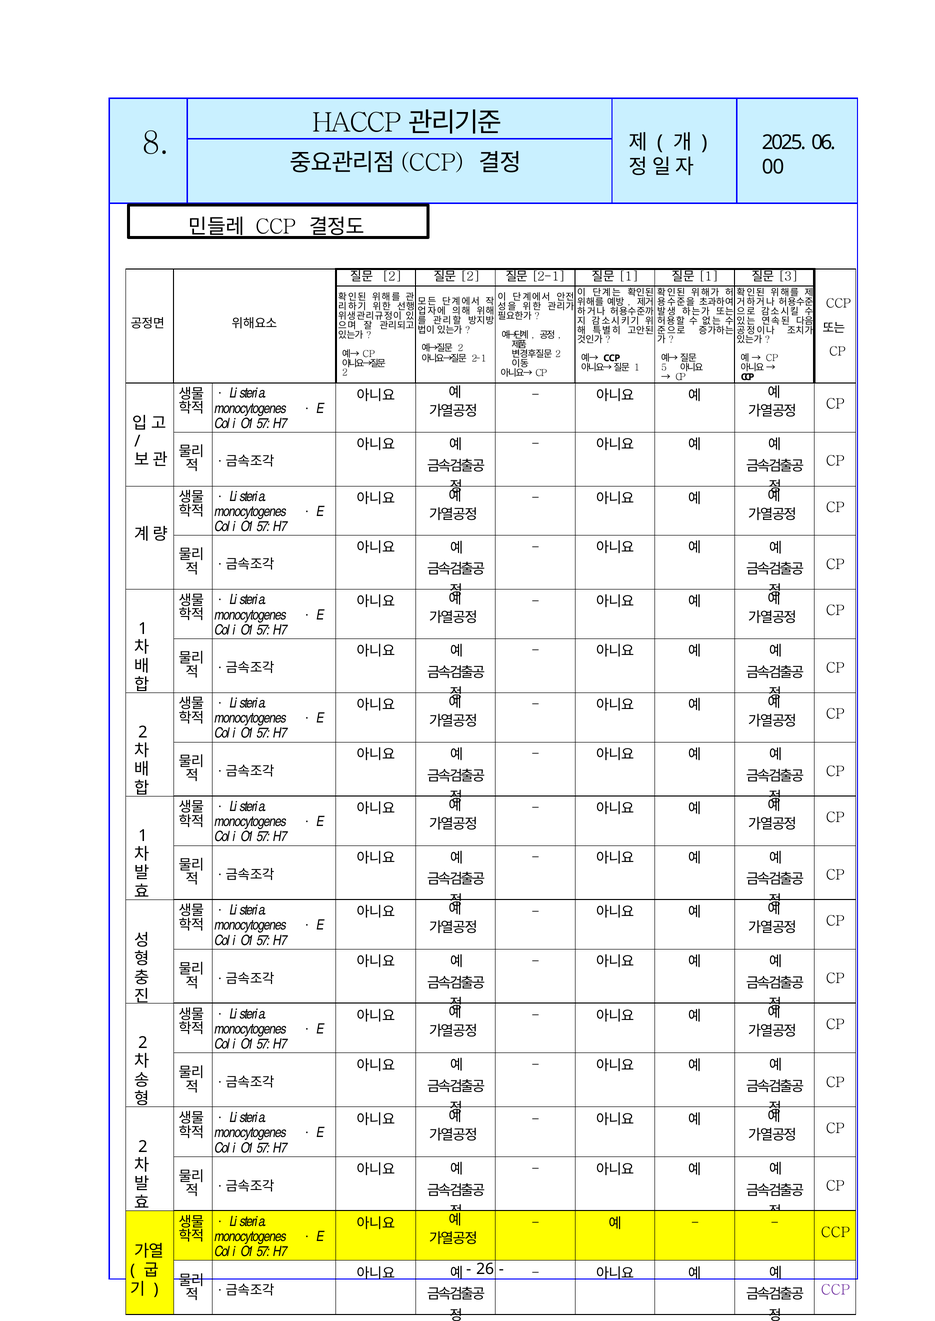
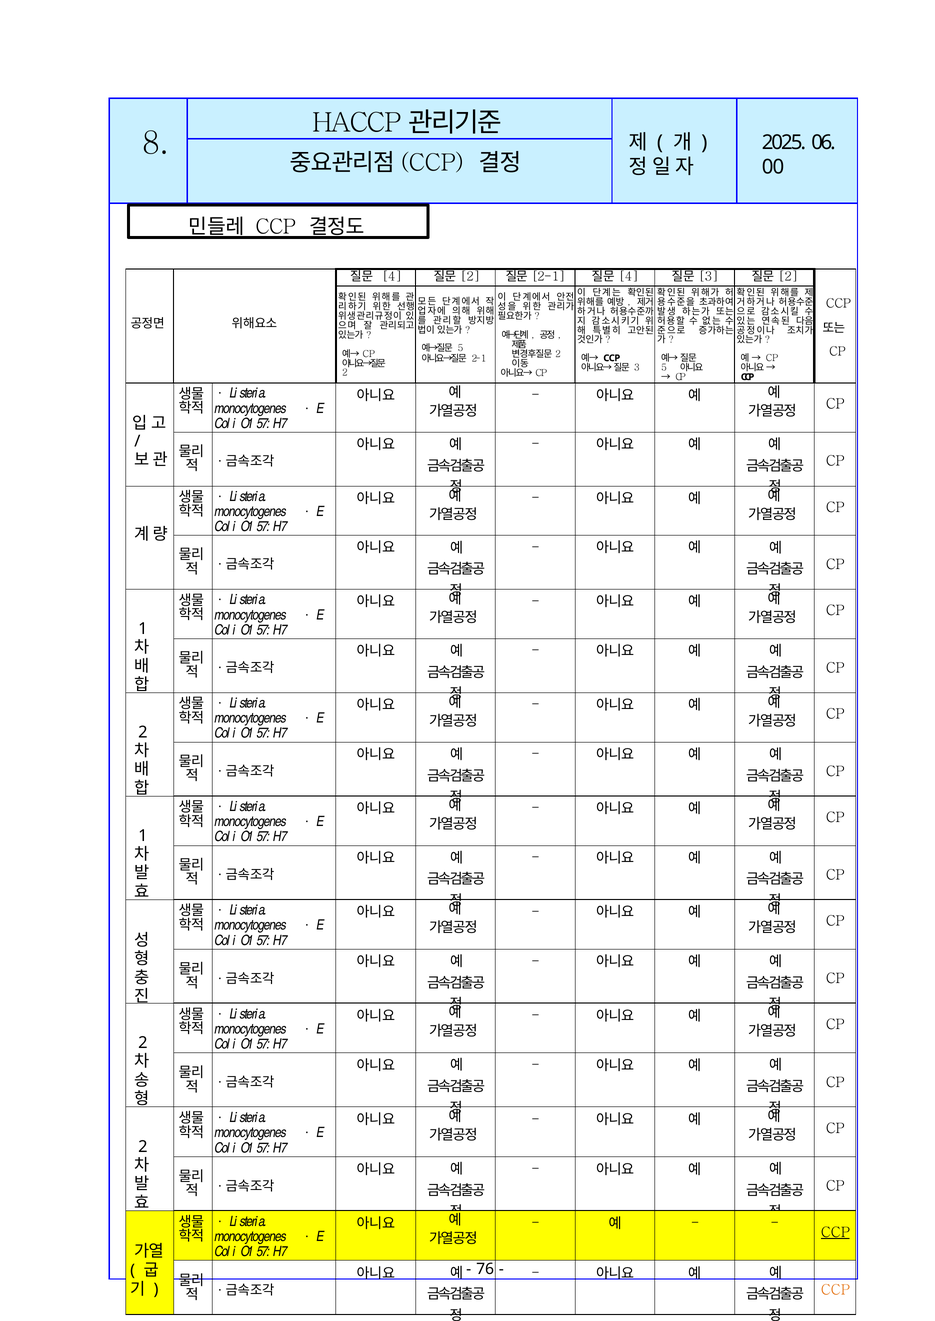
2 at (392, 277): 2 -> 4
1 at (629, 277): 1 -> 4
1 at (708, 277): 1 -> 3
3 at (788, 277): 3 -> 2
2 at (460, 348): 2 -> 5
1 at (637, 368): 1 -> 3
CCP at (836, 1233) underline: none -> present
26: 26 -> 76
CCP at (836, 1291) colour: purple -> orange
